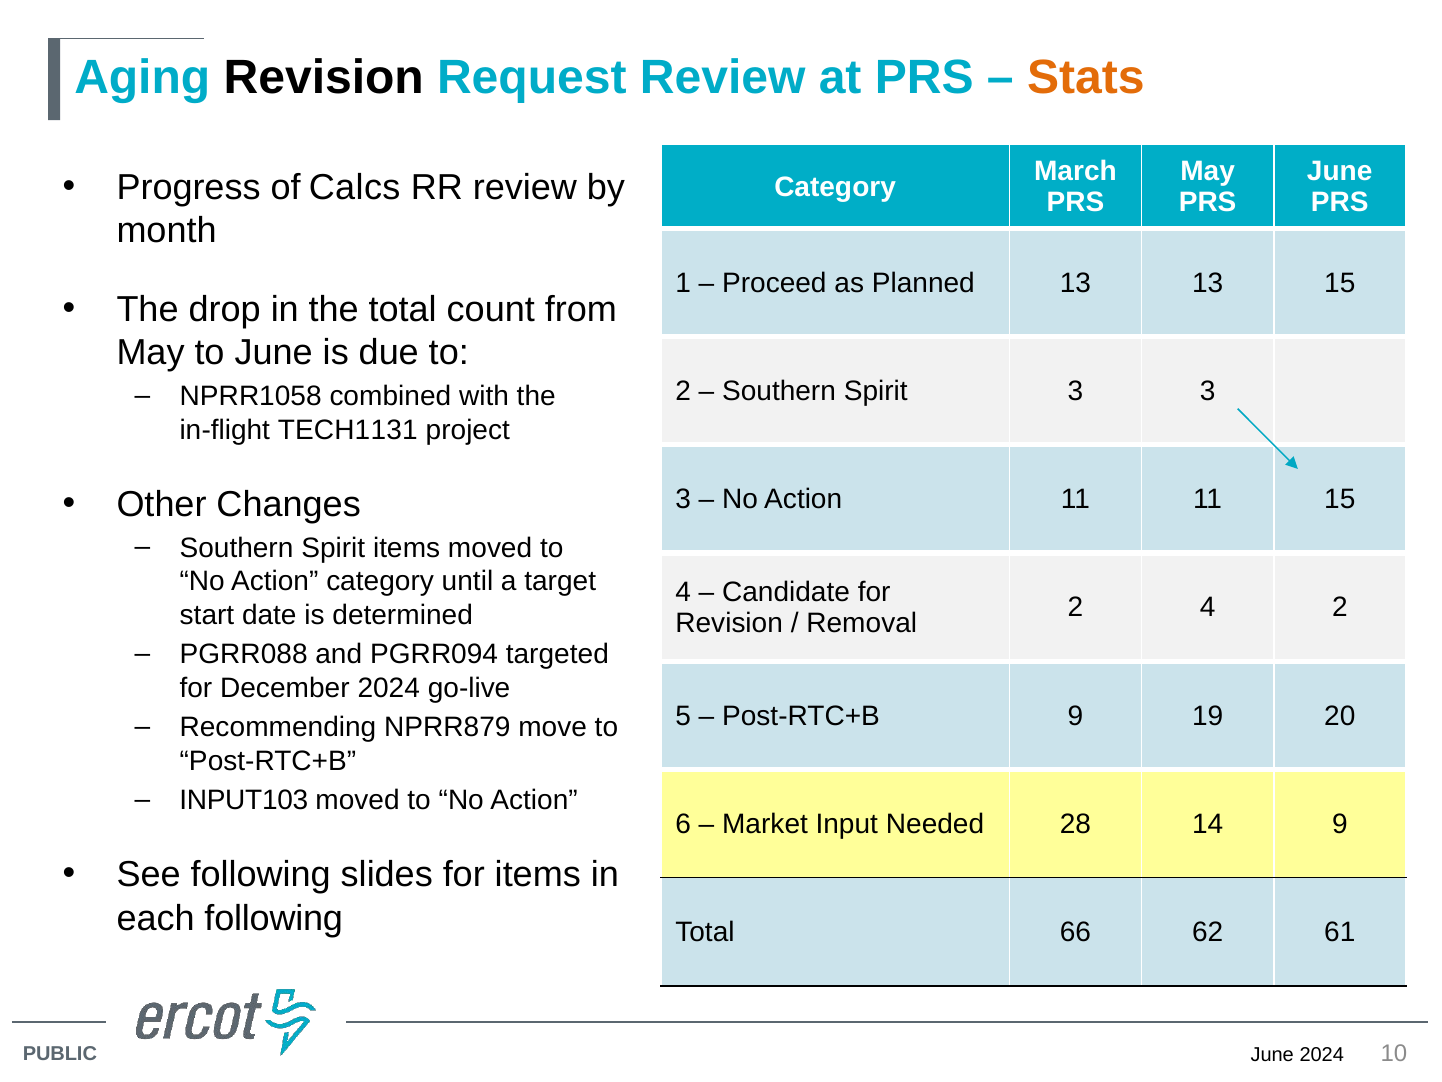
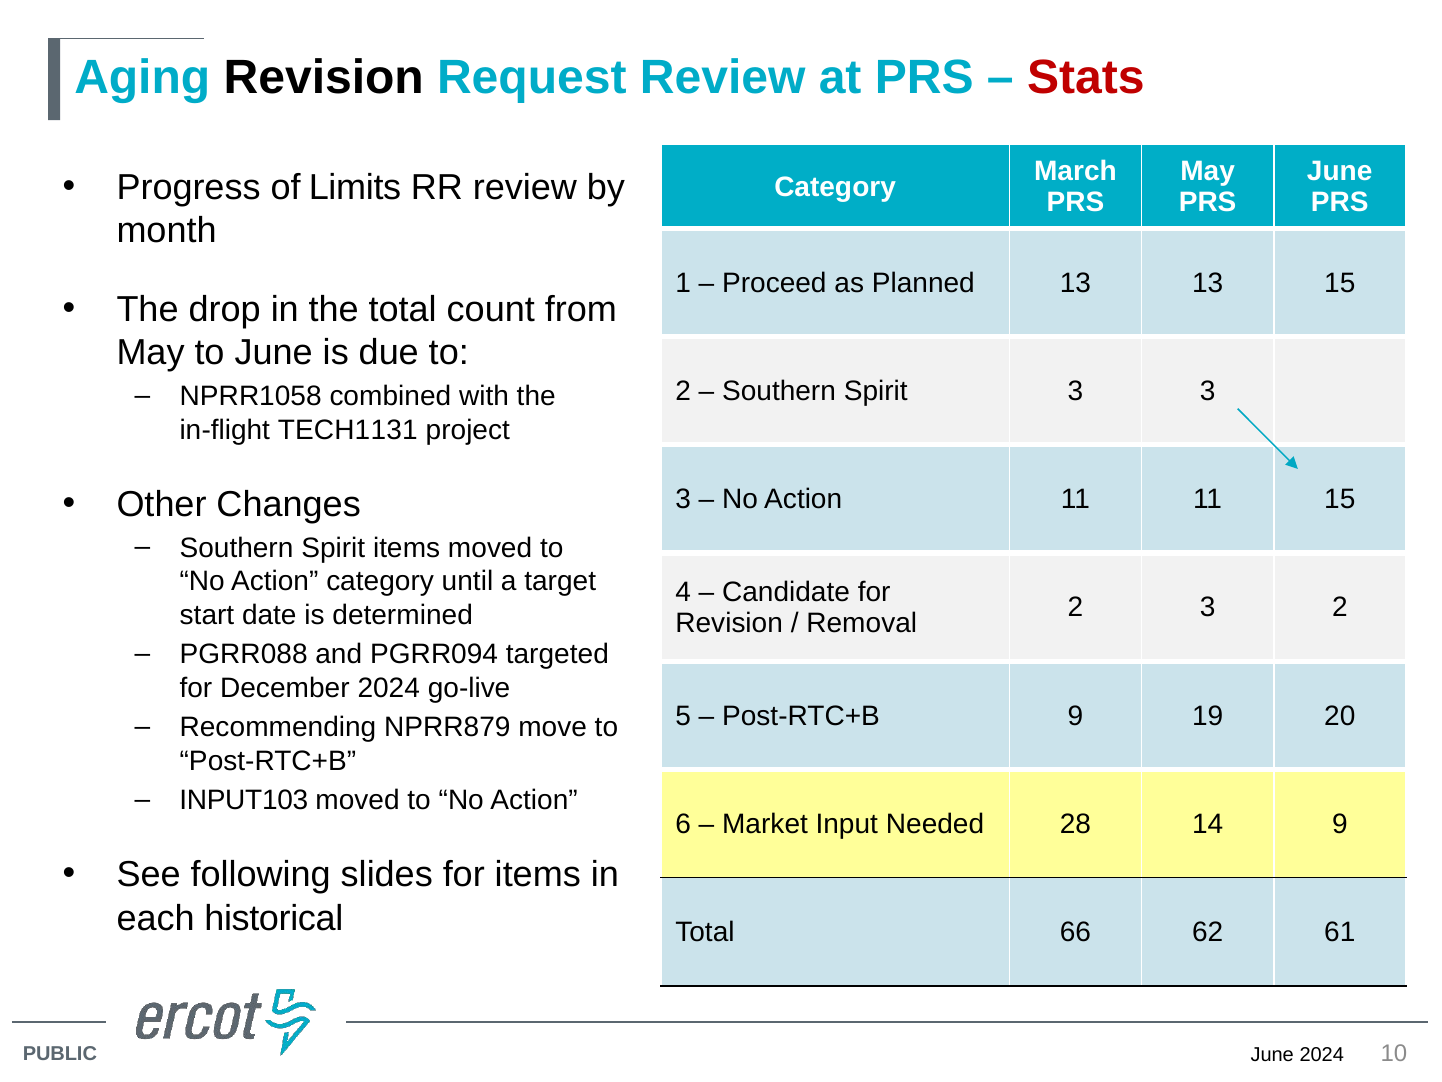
Stats colour: orange -> red
Calcs: Calcs -> Limits
2 4: 4 -> 3
each following: following -> historical
